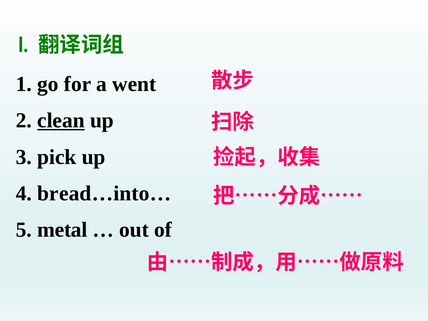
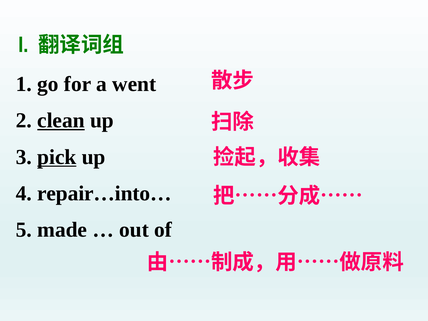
pick underline: none -> present
bread…into…: bread…into… -> repair…into…
metal: metal -> made
